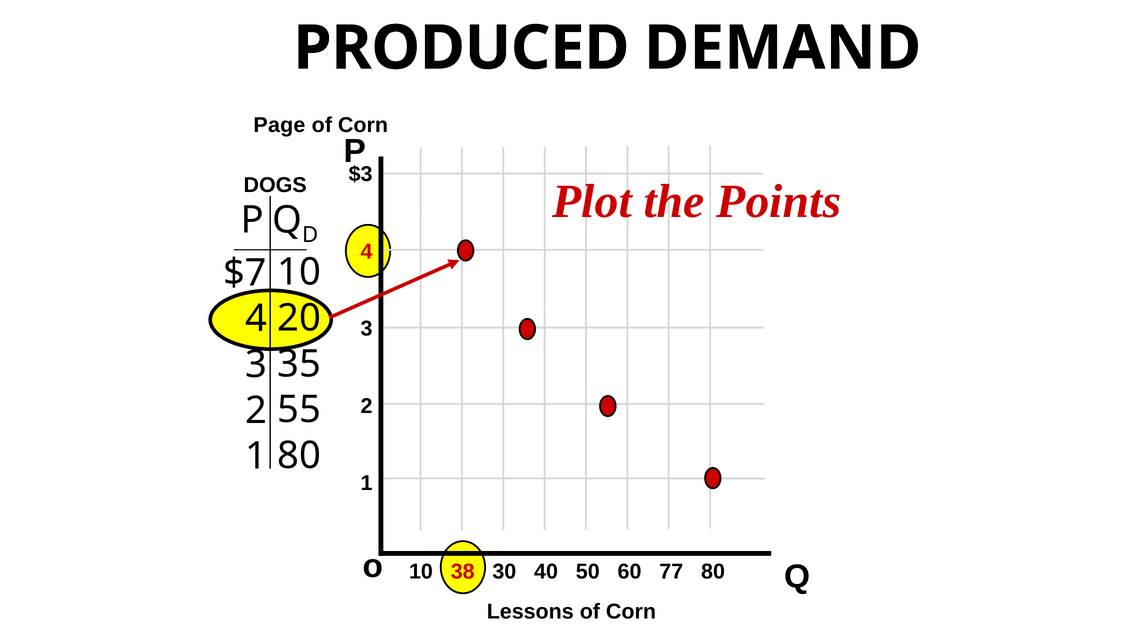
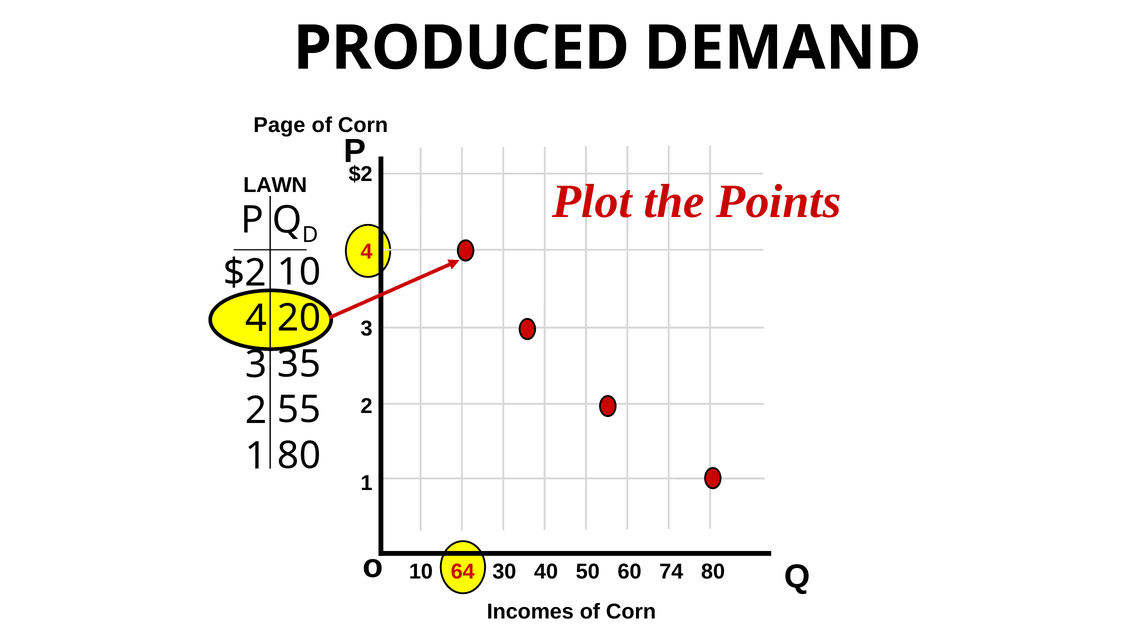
$3 at (361, 174): $3 -> $2
DOGS: DOGS -> LAWN
$7 at (245, 273): $7 -> $2
38: 38 -> 64
77: 77 -> 74
Lessons: Lessons -> Incomes
